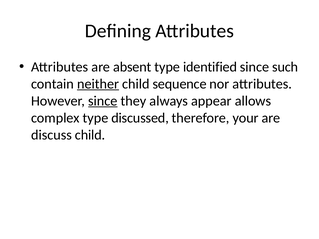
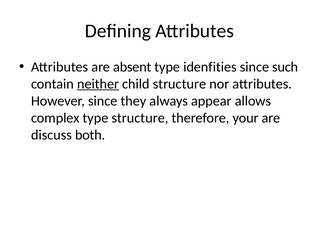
identified: identified -> idenfities
child sequence: sequence -> structure
since at (103, 101) underline: present -> none
type discussed: discussed -> structure
discuss child: child -> both
